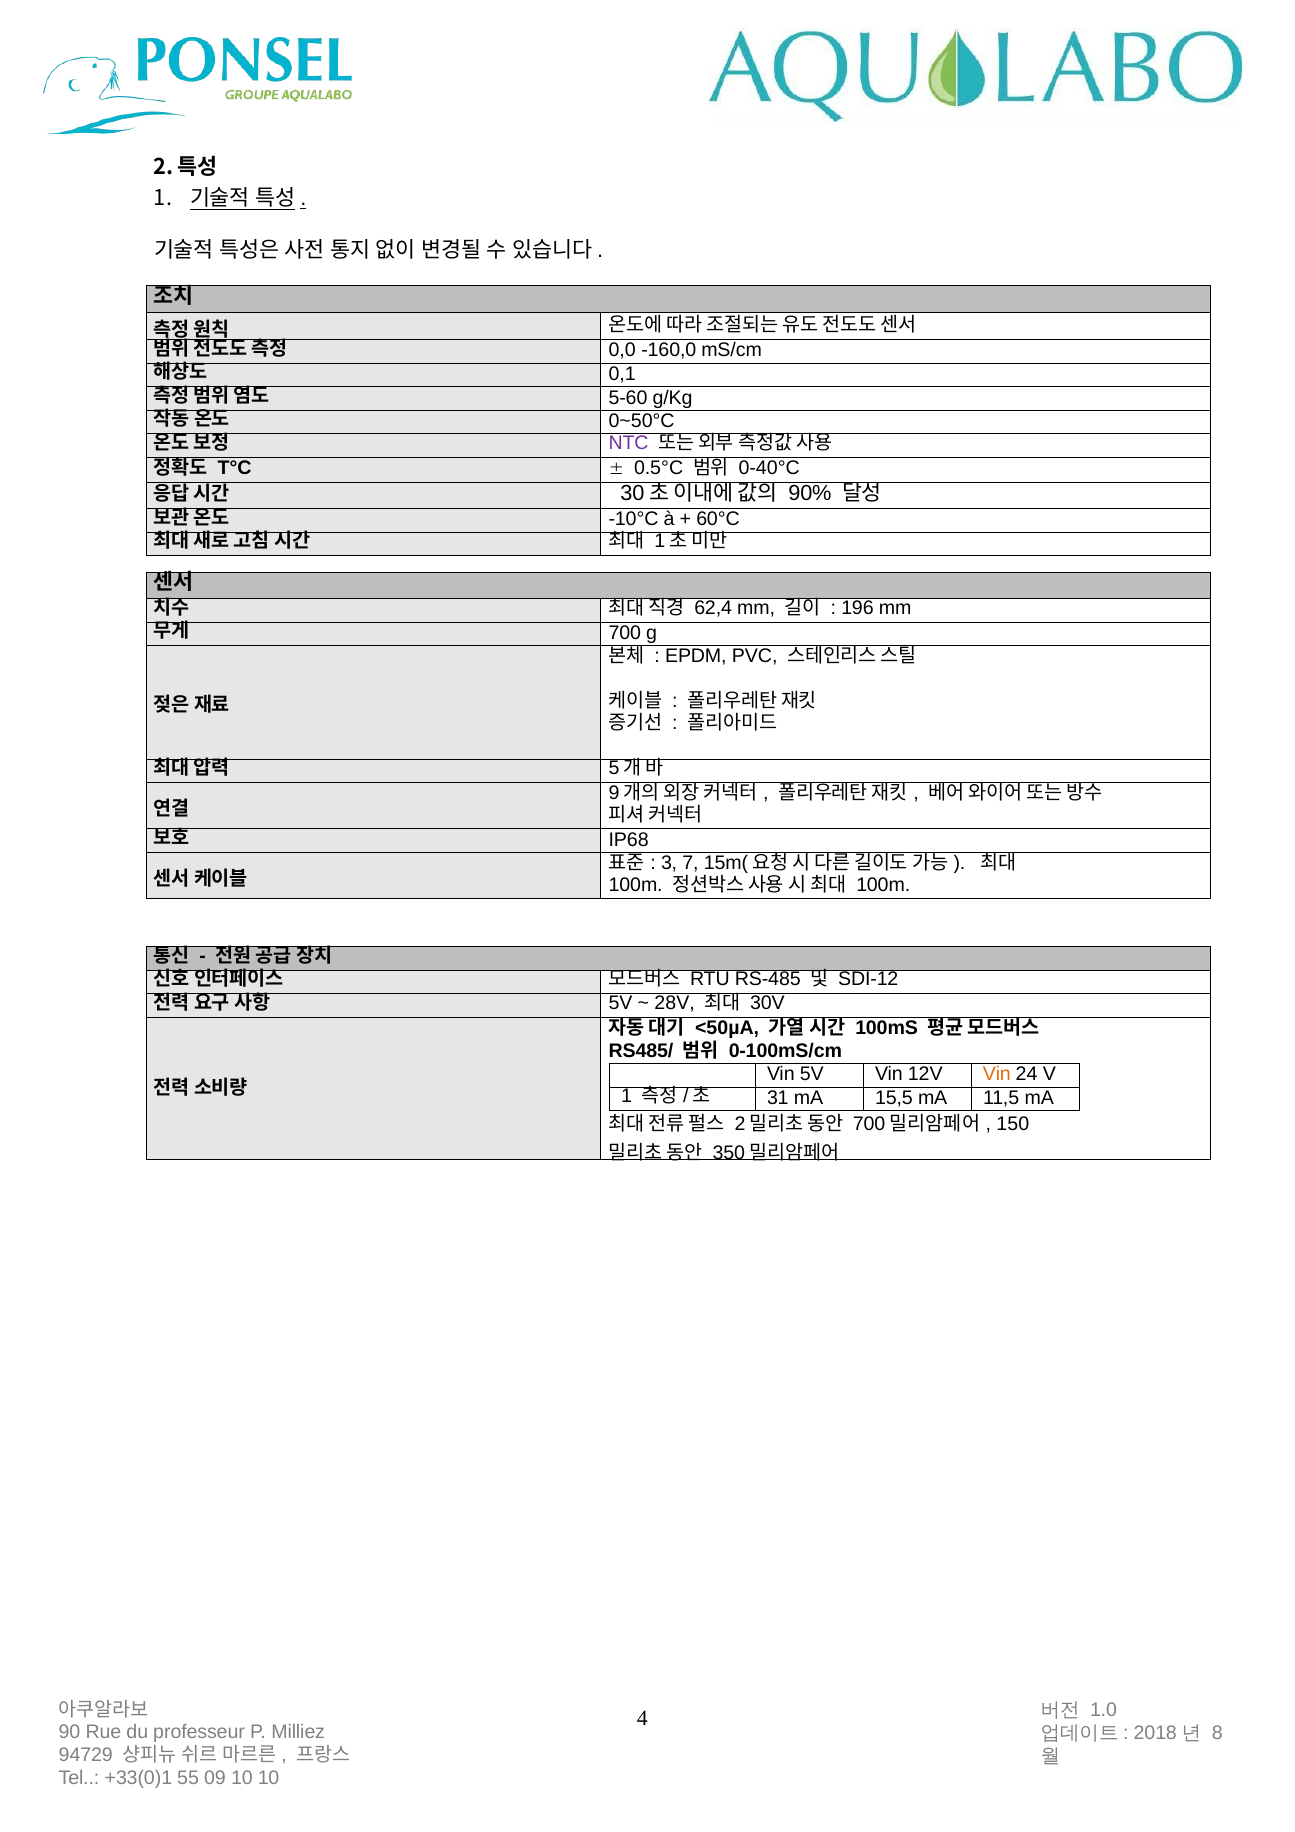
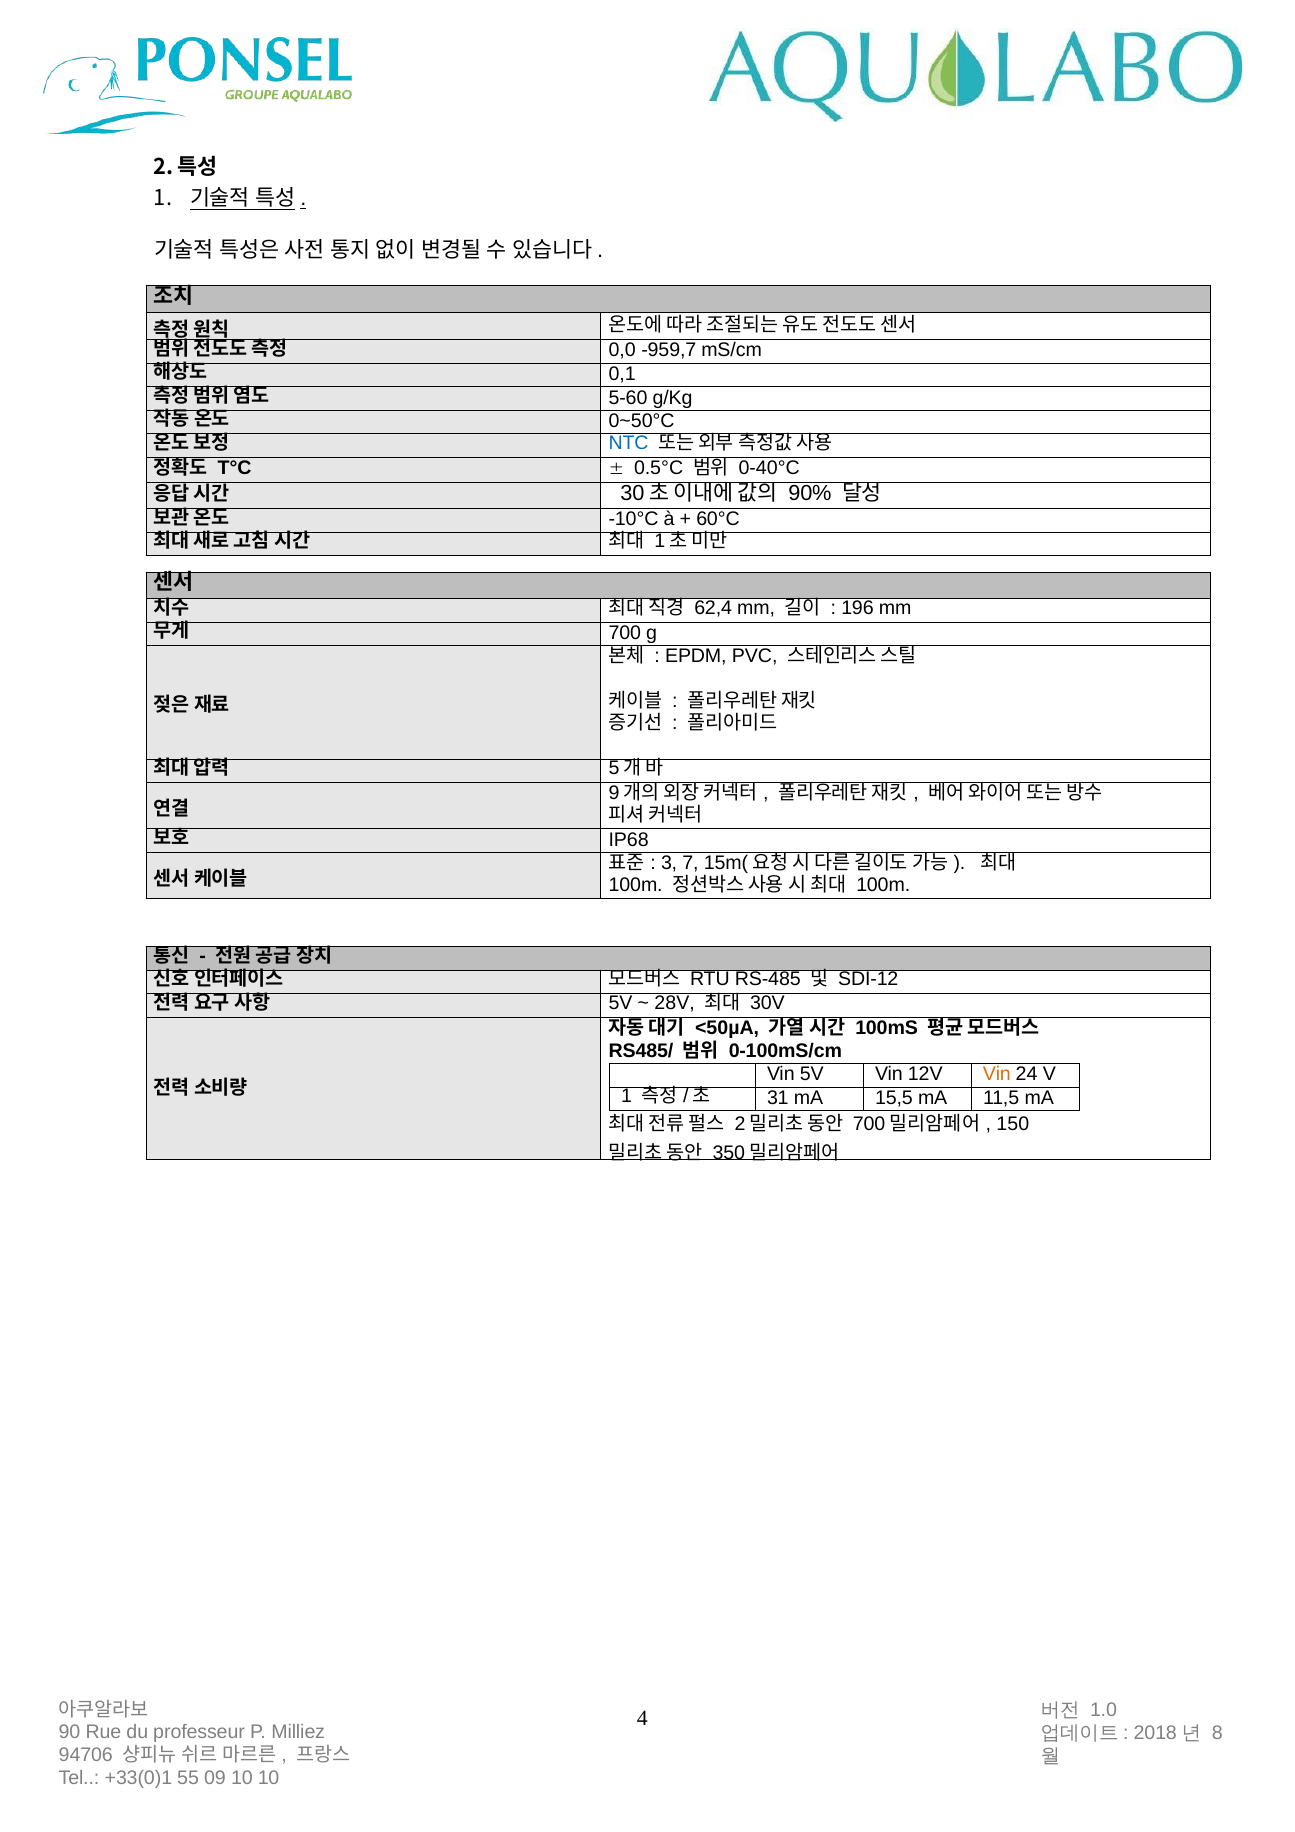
-160,0: -160,0 -> -959,7
NTC colour: purple -> blue
94729: 94729 -> 94706
